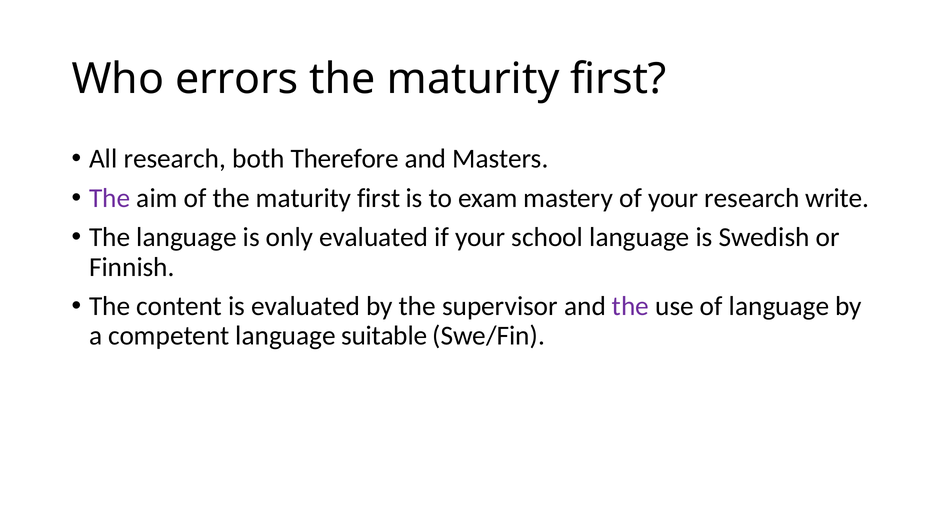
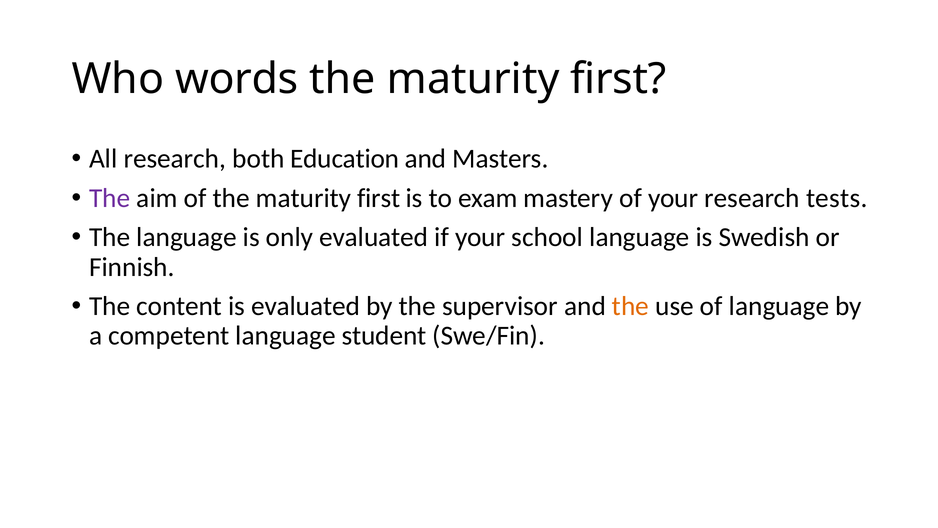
errors: errors -> words
Therefore: Therefore -> Education
write: write -> tests
the at (631, 306) colour: purple -> orange
suitable: suitable -> student
